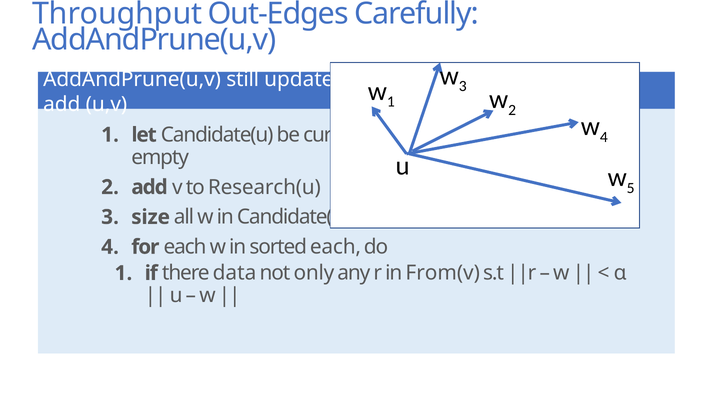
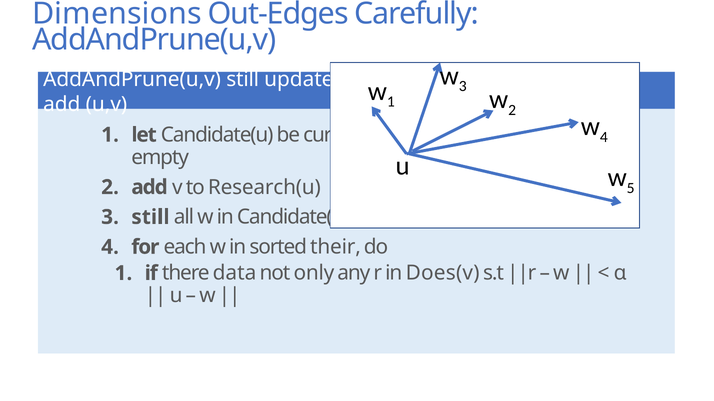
Throughput: Throughput -> Dimensions
size at (151, 217): size -> still
sorted each: each -> their
From(v: From(v -> Does(v
